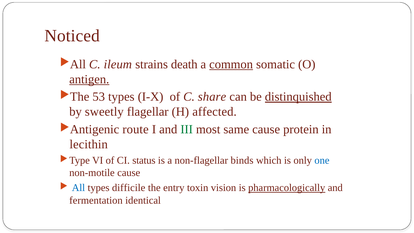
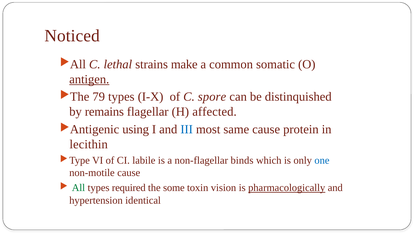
ileum: ileum -> lethal
death: death -> make
common underline: present -> none
53: 53 -> 79
share: share -> spore
distinquished underline: present -> none
sweetly: sweetly -> remains
route: route -> using
III colour: green -> blue
status: status -> labile
All colour: blue -> green
difficile: difficile -> required
entry: entry -> some
fermentation: fermentation -> hypertension
